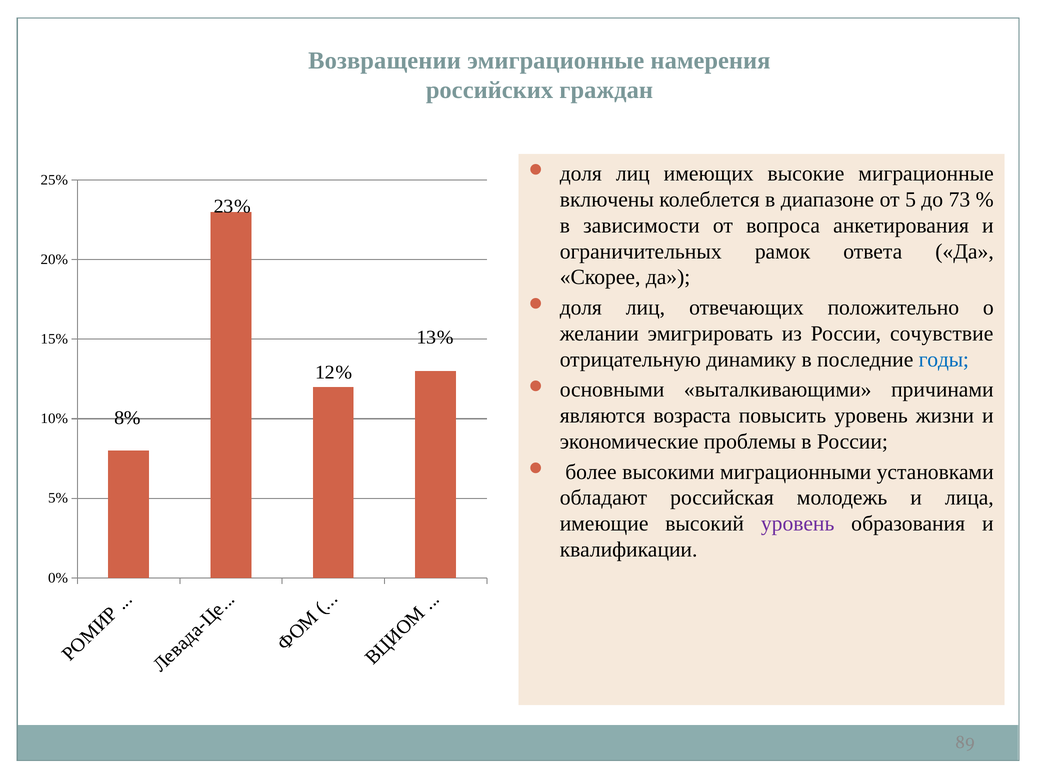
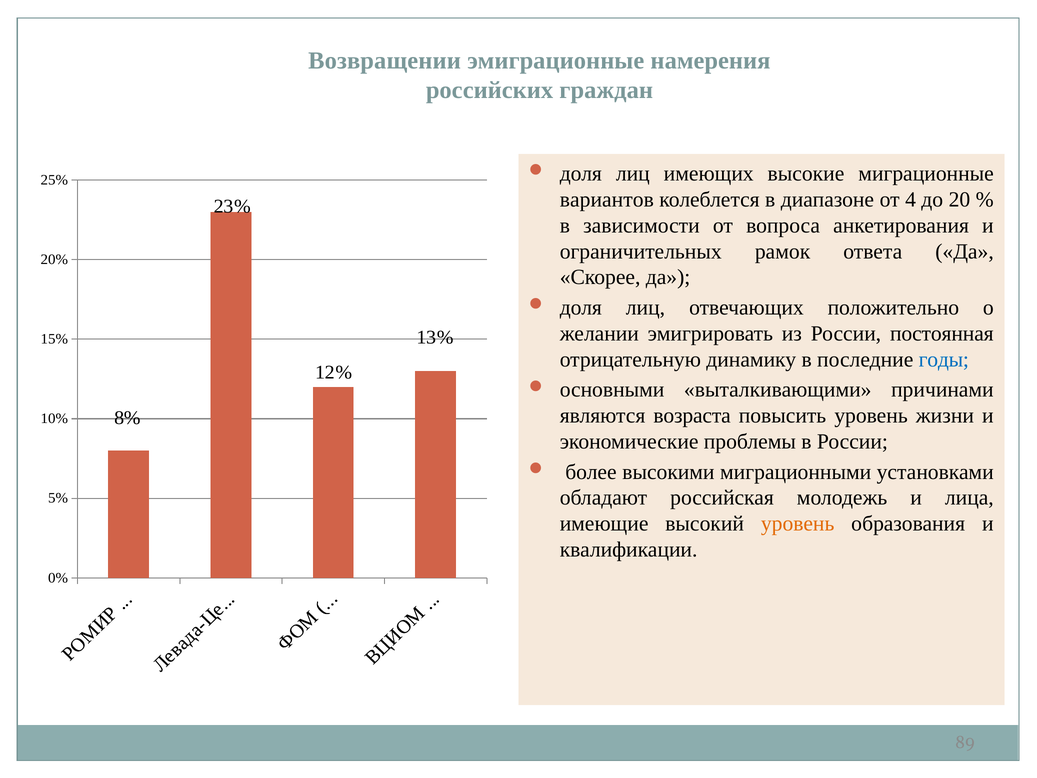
включены: включены -> вариантов
5: 5 -> 4
73: 73 -> 20
сочувствие: сочувствие -> постоянная
уровень at (798, 524) colour: purple -> orange
